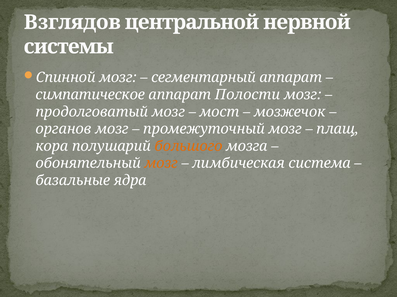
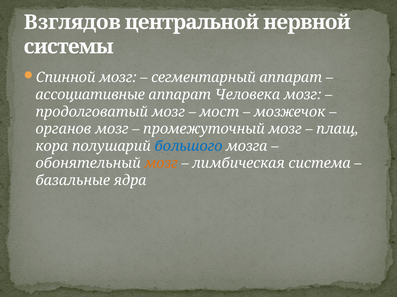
симпатическое: симпатическое -> ассоциативные
Полости: Полости -> Человека
большого colour: orange -> blue
